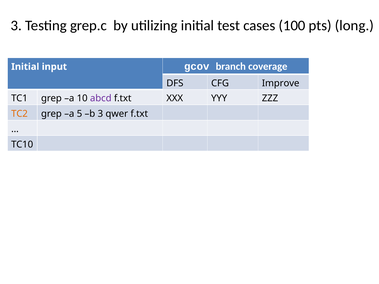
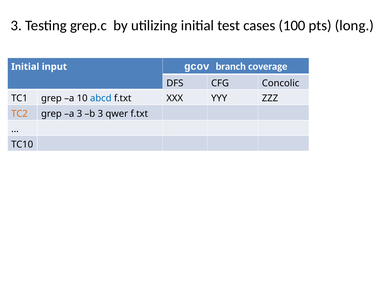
Improve: Improve -> Concolic
abcd colour: purple -> blue
a 5: 5 -> 3
